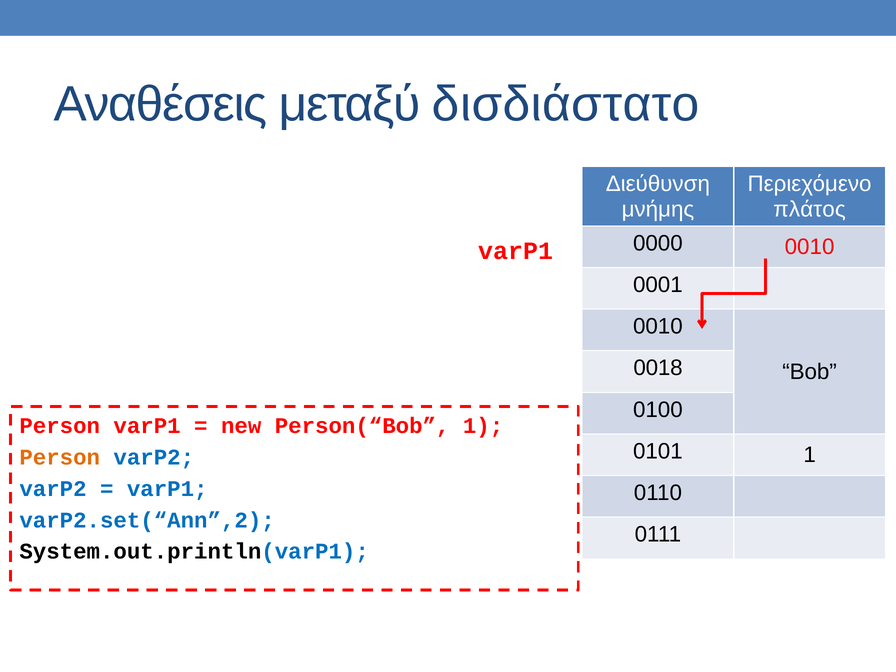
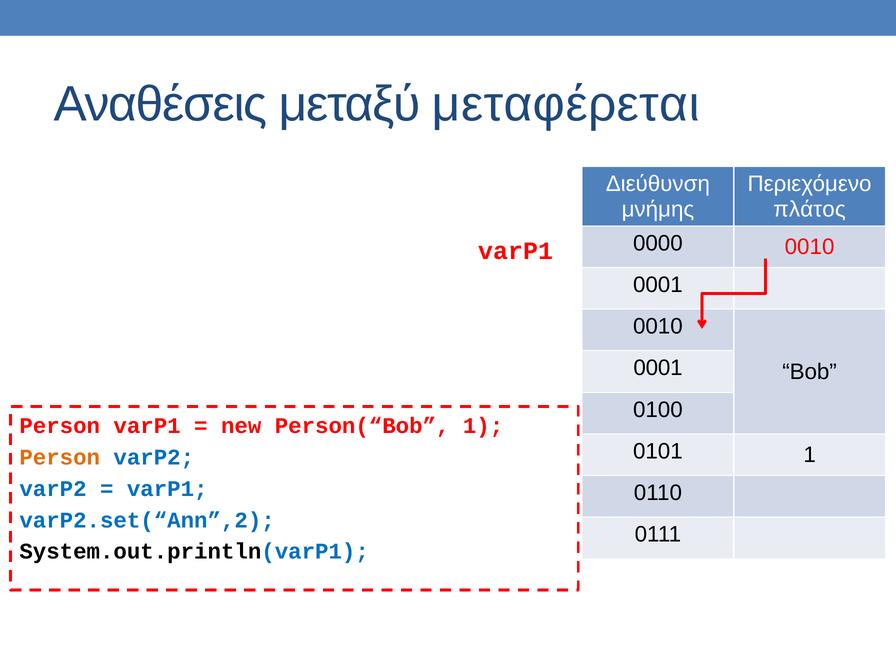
δισδιάστατο: δισδιάστατο -> μεταφέρεται
0018 at (658, 368): 0018 -> 0001
